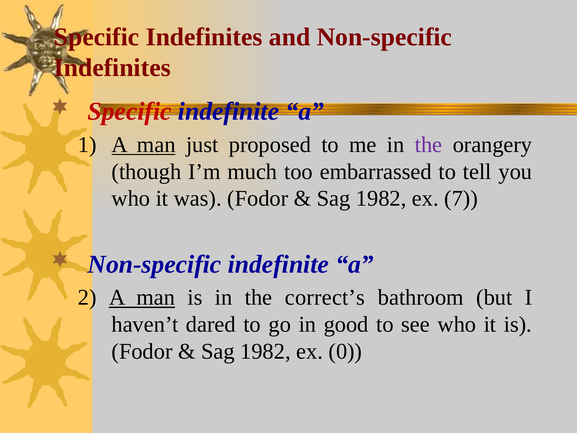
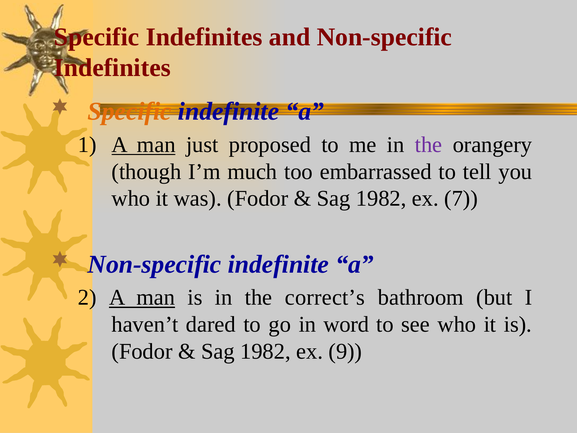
Specific at (130, 111) colour: red -> orange
good: good -> word
0: 0 -> 9
